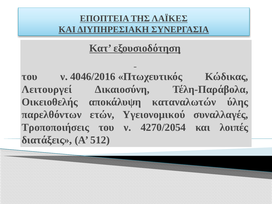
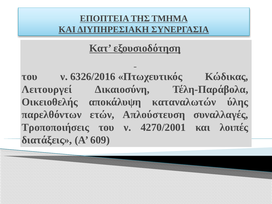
ΛΑΪΚΕΣ: ΛΑΪΚΕΣ -> ΤΜΗΜΑ
4046/2016: 4046/2016 -> 6326/2016
Υγειονομικού: Υγειονομικού -> Απλούστευση
4270/2054: 4270/2054 -> 4270/2001
512: 512 -> 609
